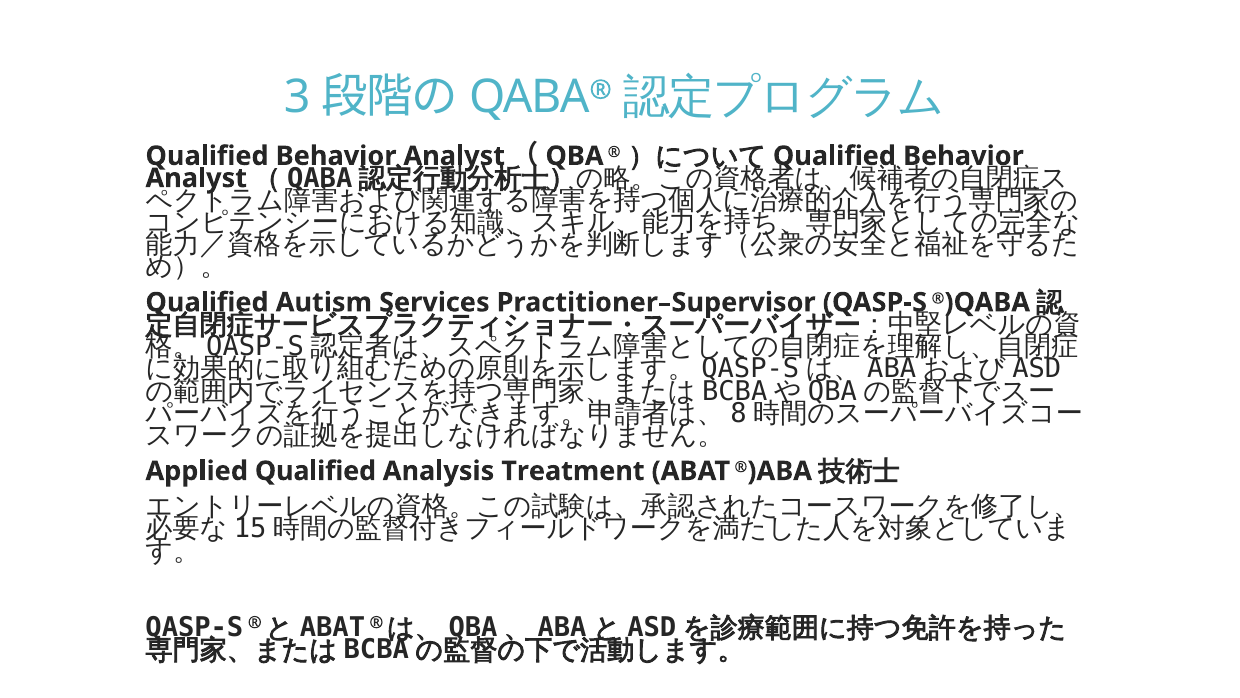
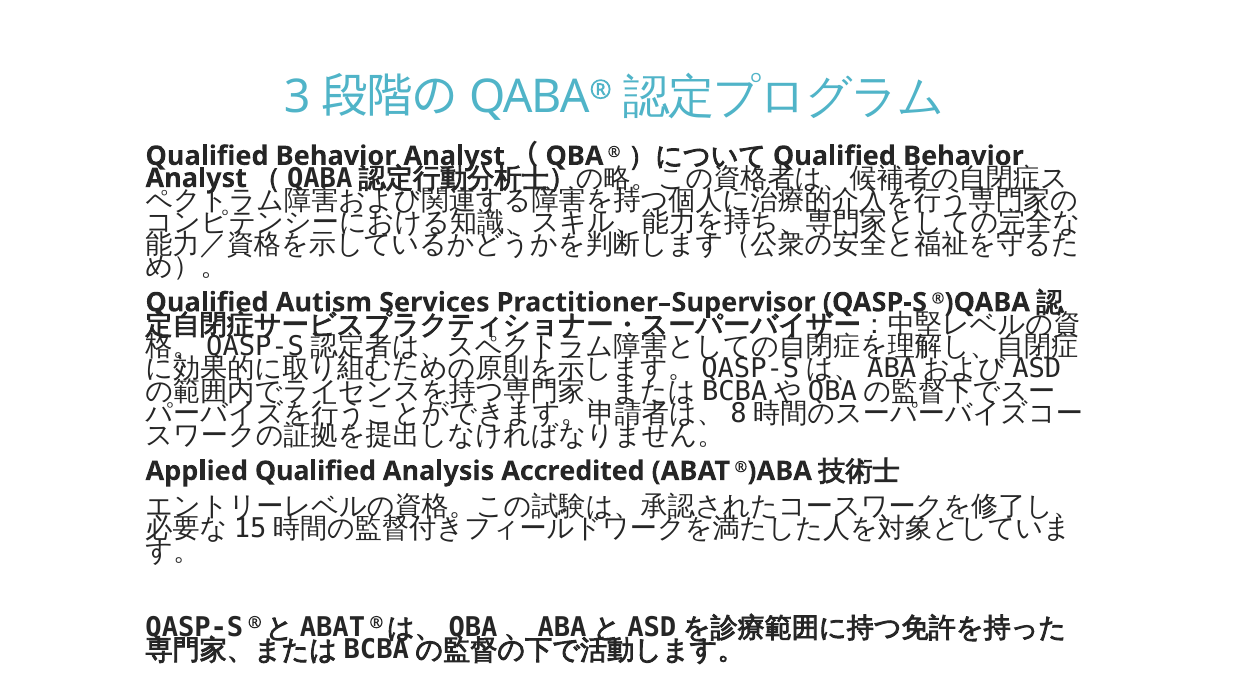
Treatment: Treatment -> Accredited
